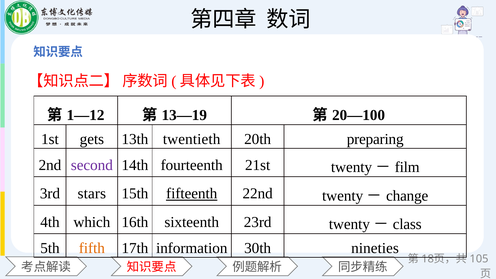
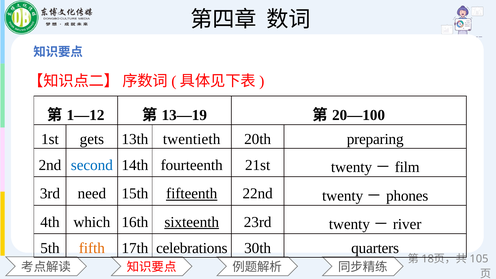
second colour: purple -> blue
stars: stars -> need
change: change -> phones
sixteenth underline: none -> present
class: class -> river
information: information -> celebrations
nineties: nineties -> quarters
